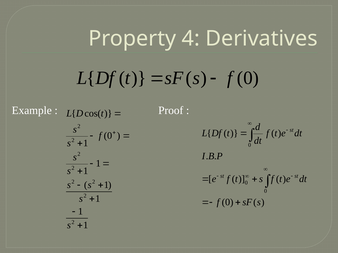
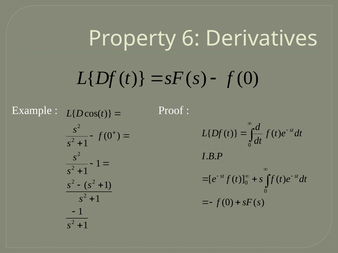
4: 4 -> 6
